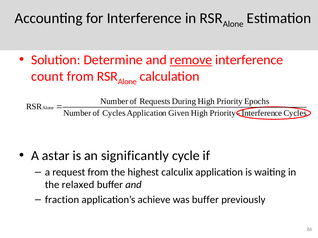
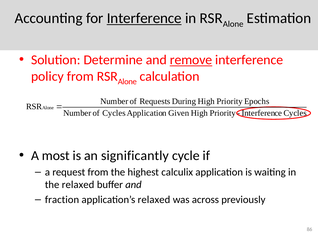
Interference at (144, 18) underline: none -> present
count: count -> policy
astar: astar -> most
application’s achieve: achieve -> relaxed
was buffer: buffer -> across
